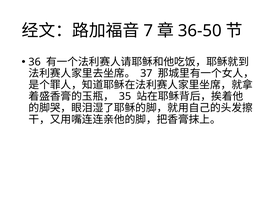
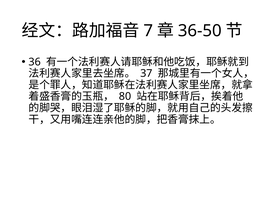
35: 35 -> 80
